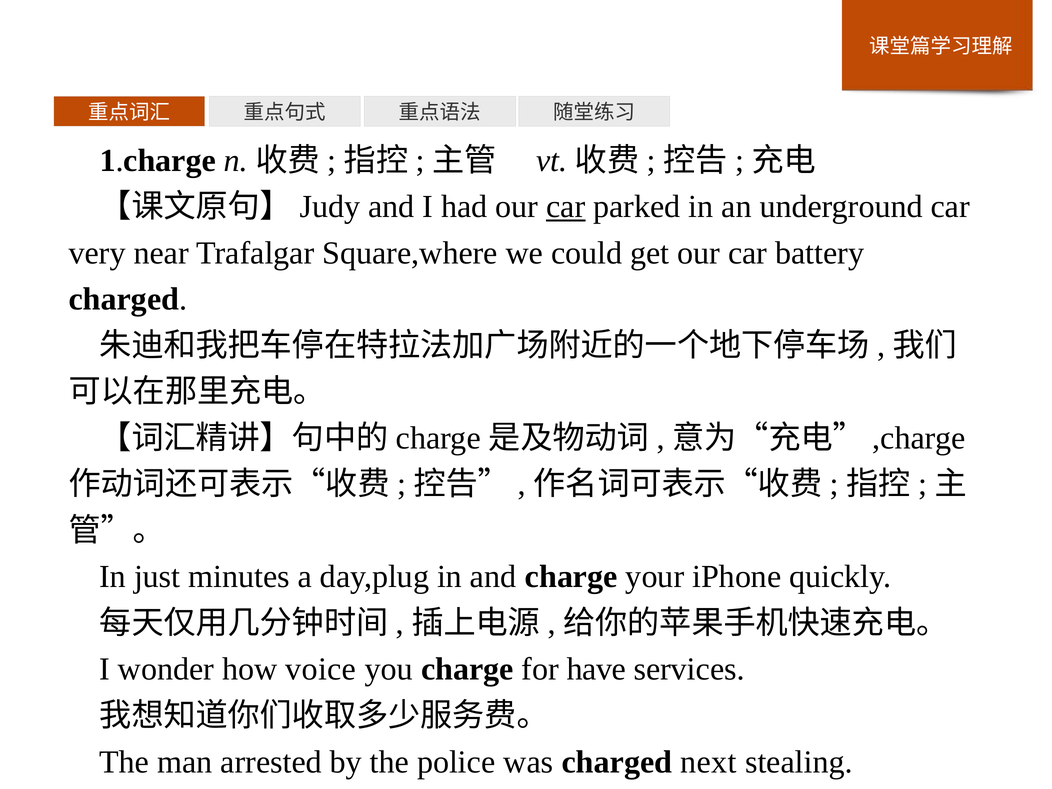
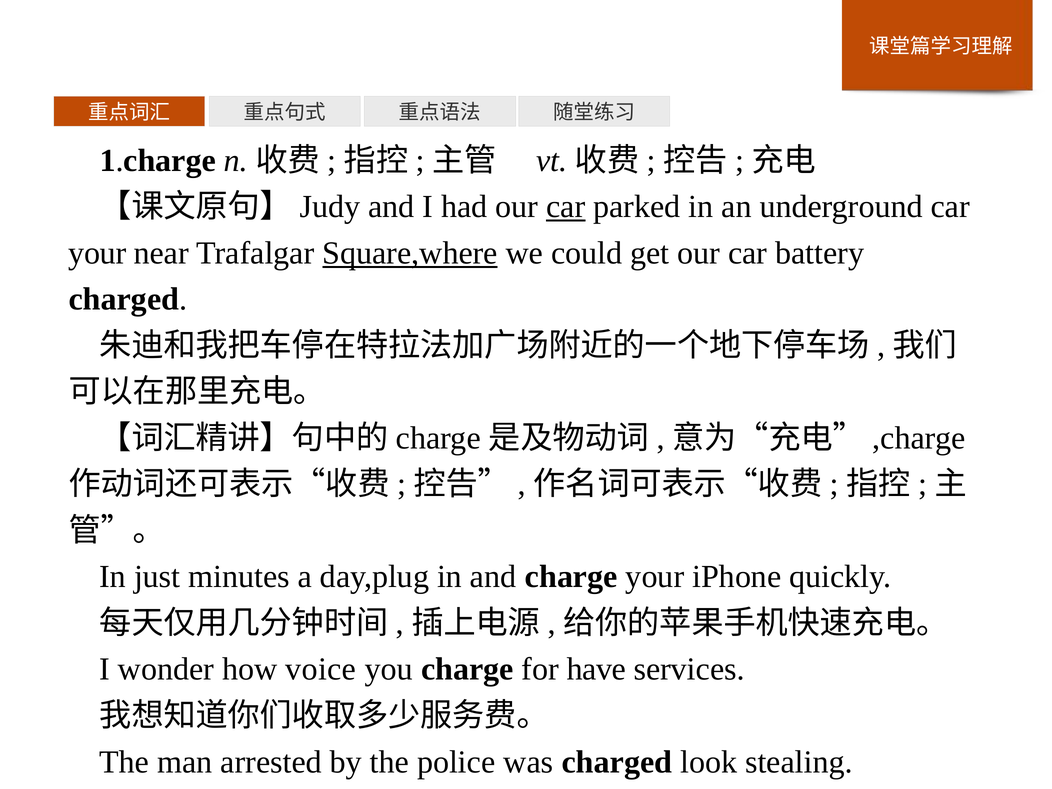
very at (97, 253): very -> your
Square,where underline: none -> present
next: next -> look
